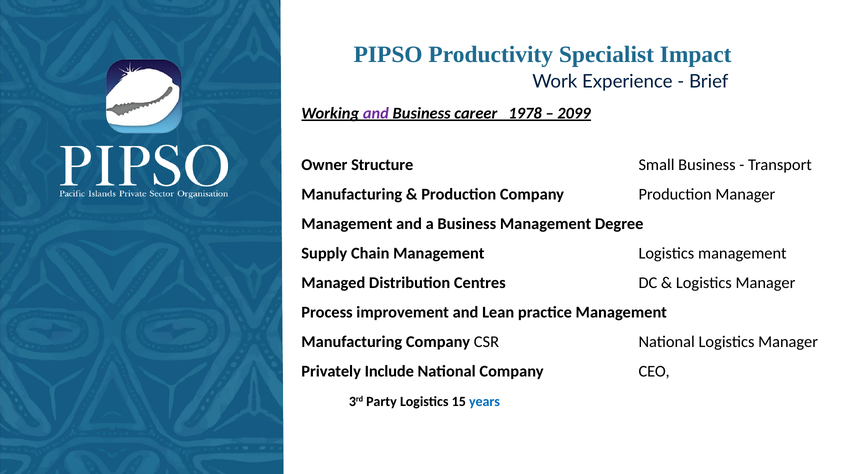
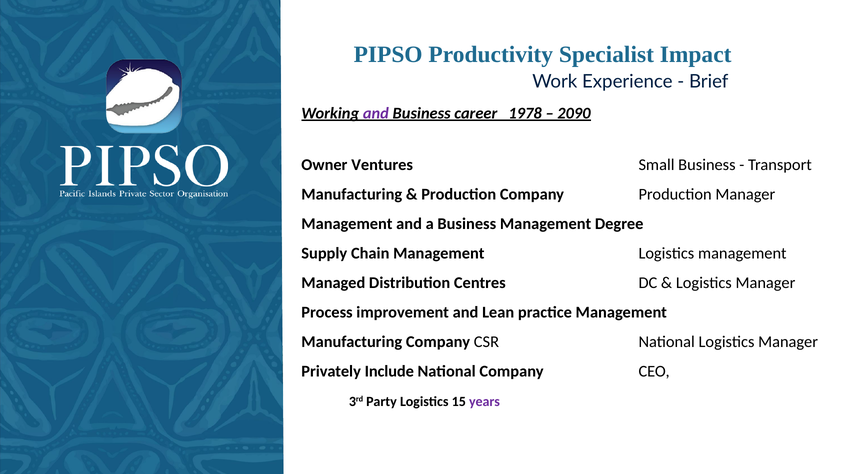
2099: 2099 -> 2090
Structure: Structure -> Ventures
years colour: blue -> purple
